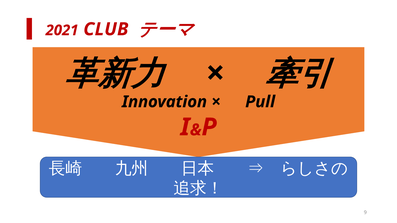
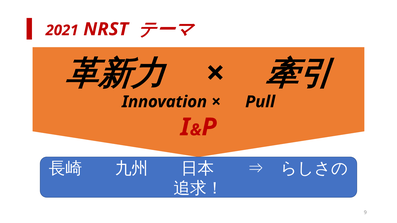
CLUB: CLUB -> NRST
